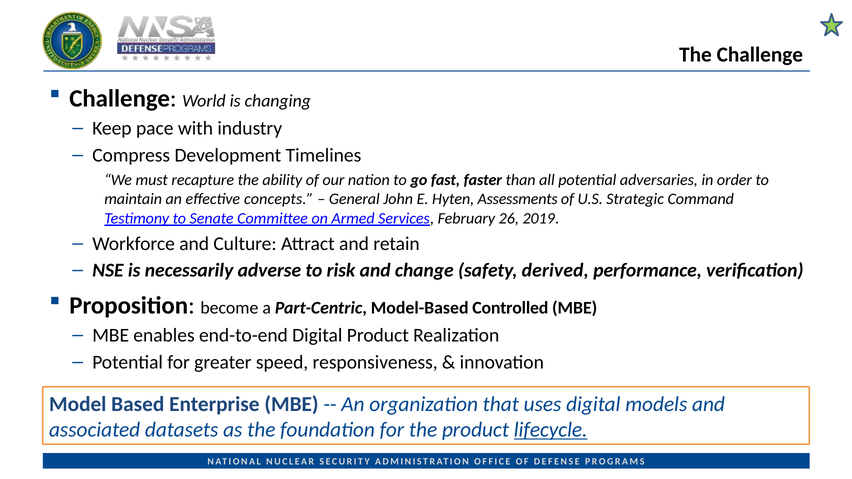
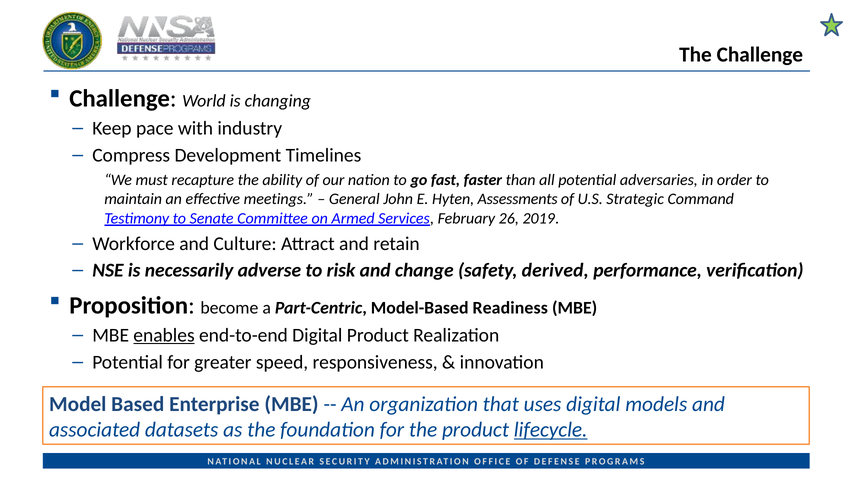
concepts: concepts -> meetings
Controlled: Controlled -> Readiness
enables underline: none -> present
